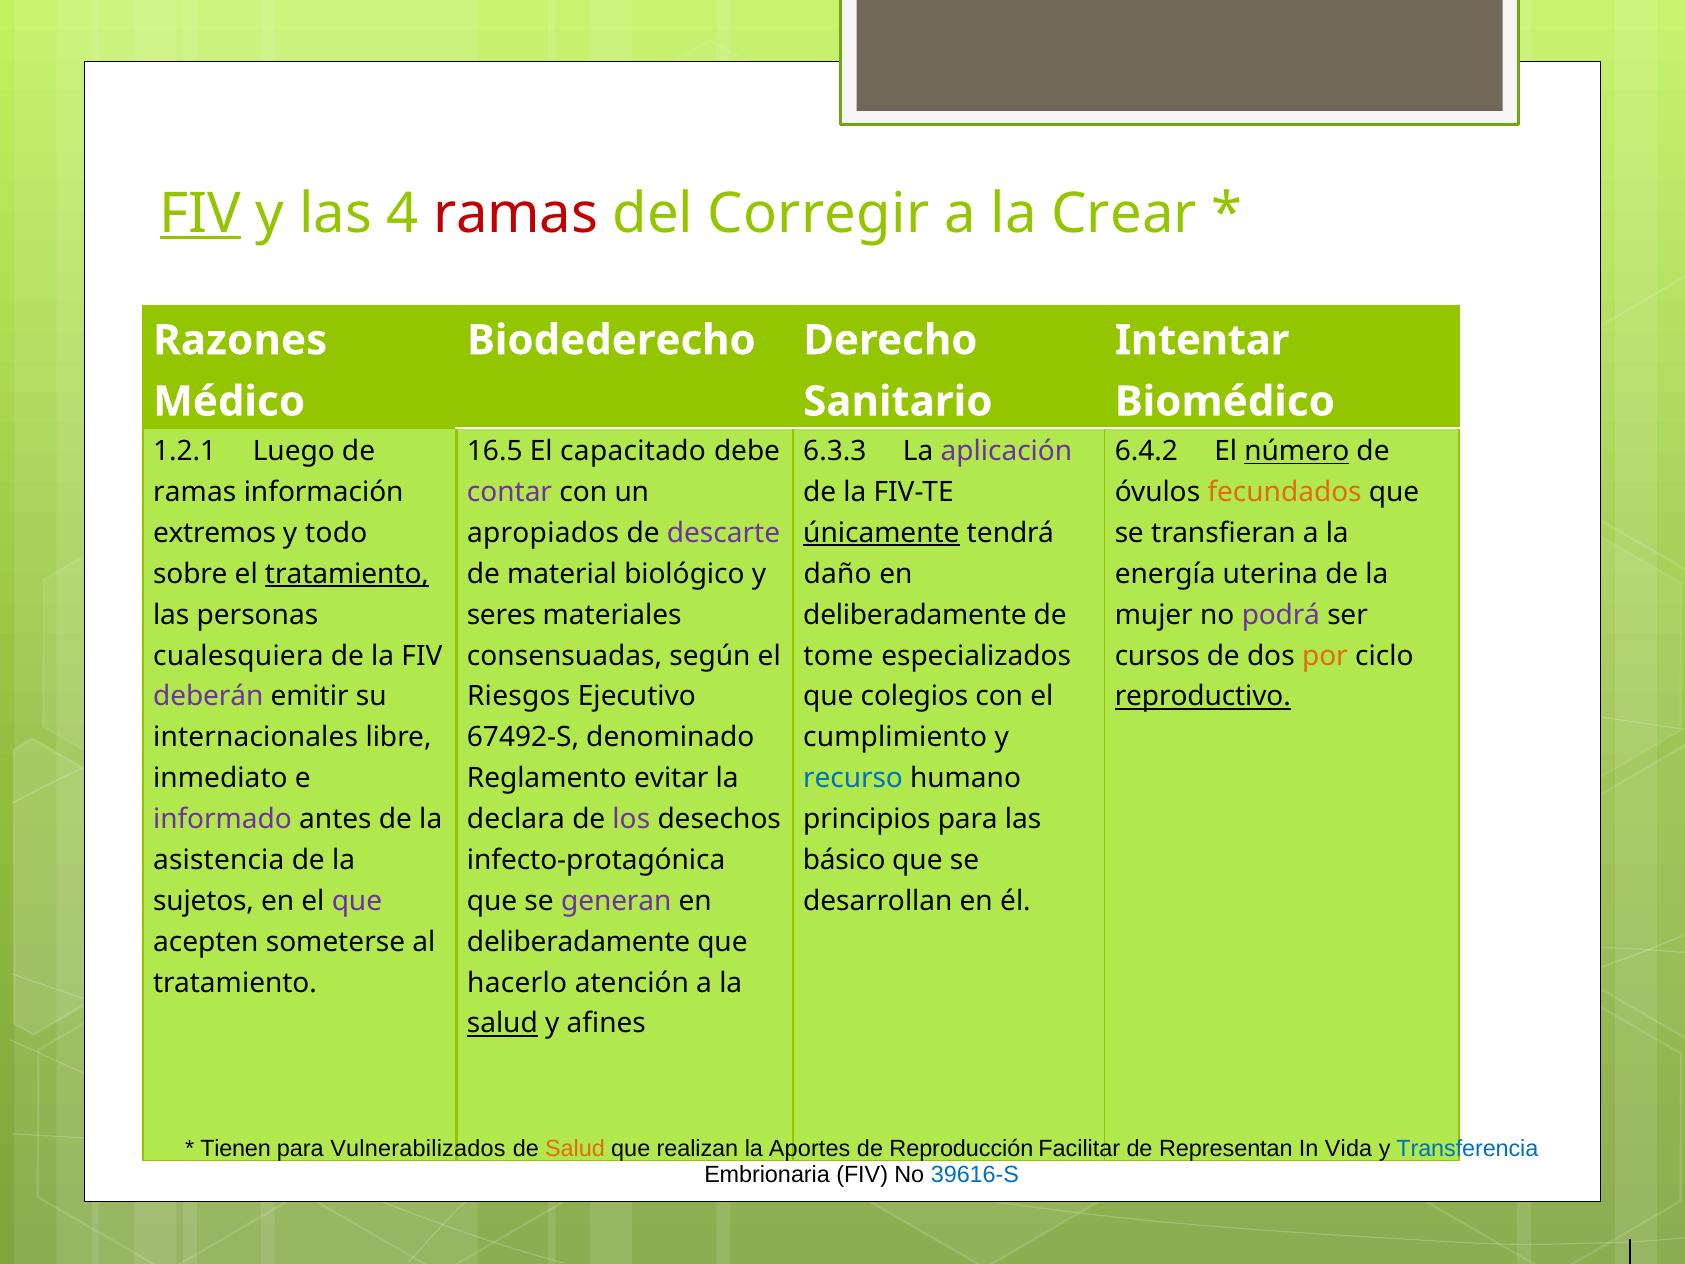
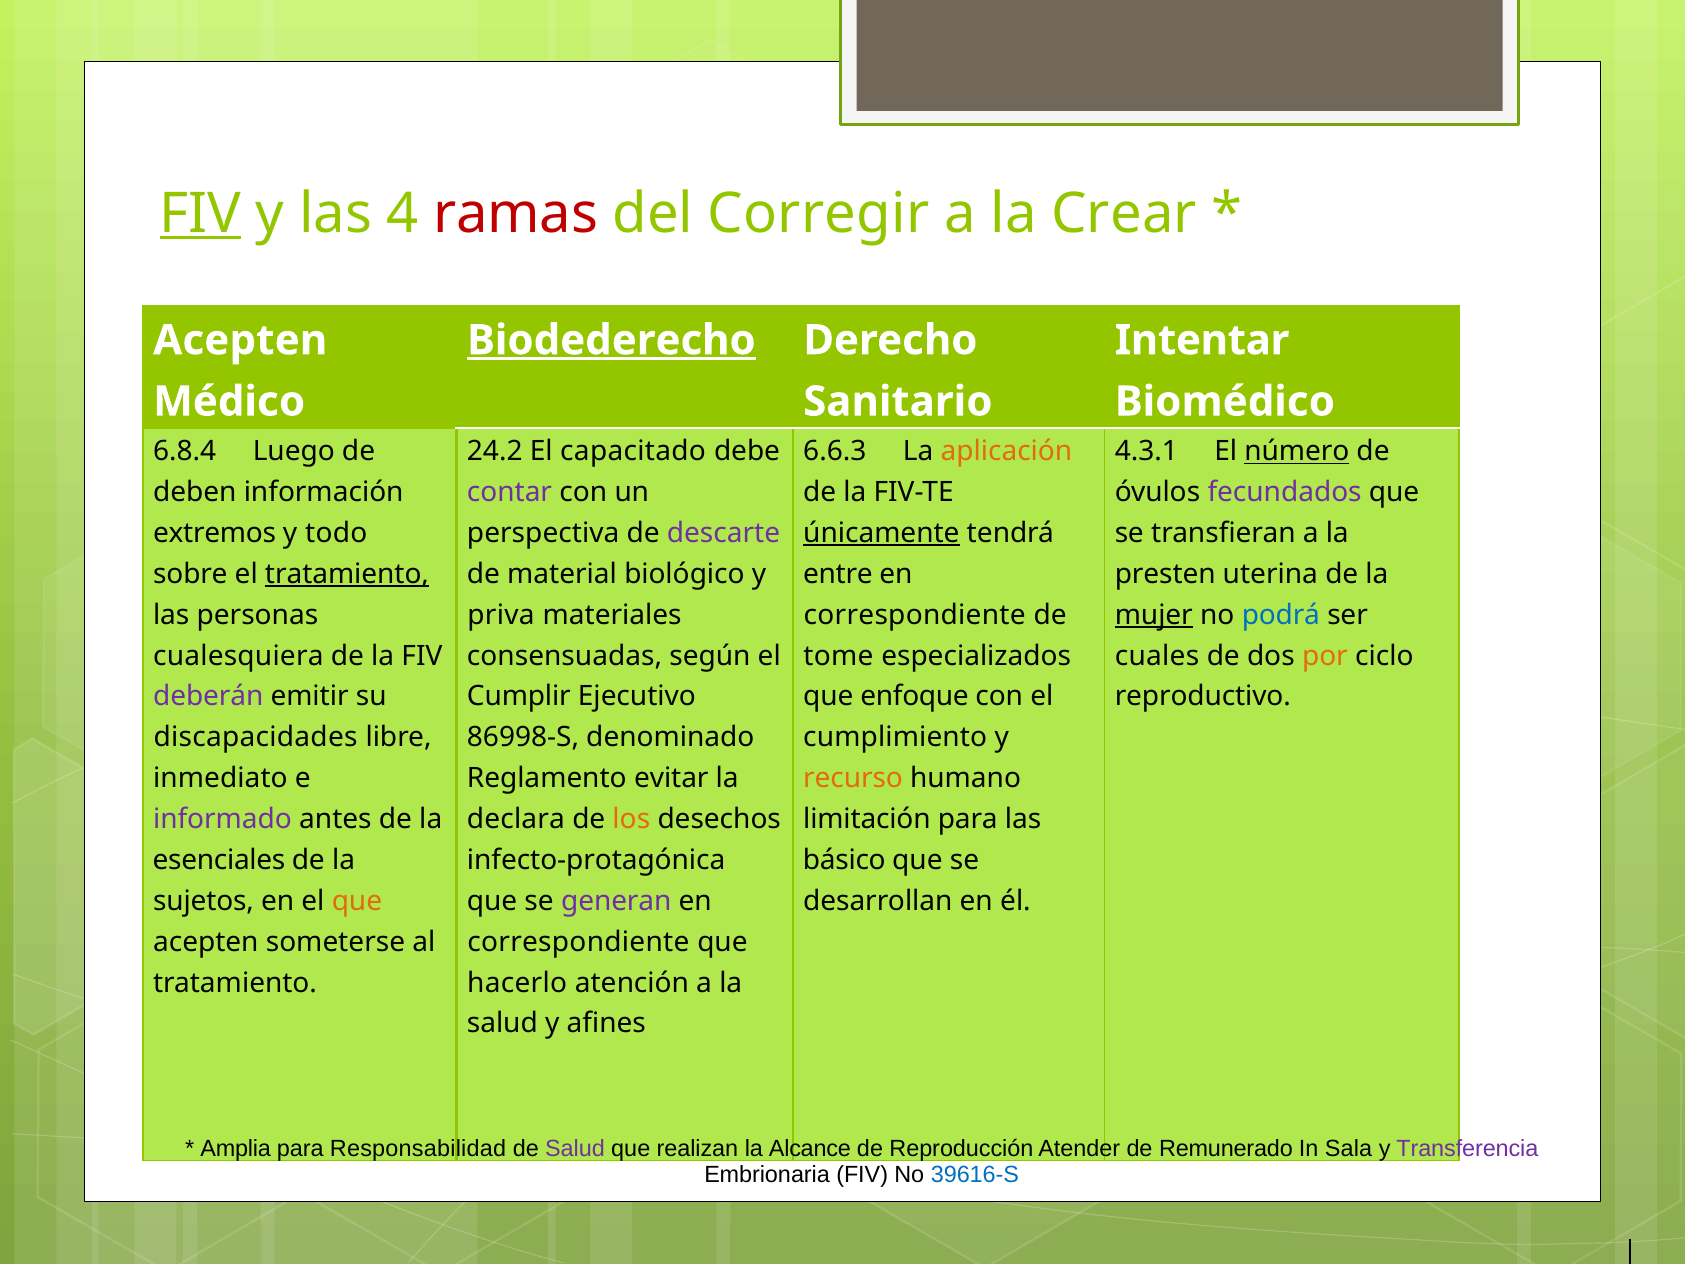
Razones at (240, 340): Razones -> Acepten
Biodederecho underline: none -> present
1.2.1: 1.2.1 -> 6.8.4
16.5: 16.5 -> 24.2
6.3.3: 6.3.3 -> 6.6.3
aplicación colour: purple -> orange
6.4.2: 6.4.2 -> 4.3.1
ramas at (195, 492): ramas -> deben
fecundados colour: orange -> purple
apropiados: apropiados -> perspectiva
daño: daño -> entre
energía: energía -> presten
seres: seres -> priva
deliberadamente at (915, 615): deliberadamente -> correspondiente
mujer underline: none -> present
podrá colour: purple -> blue
cursos: cursos -> cuales
Riesgos: Riesgos -> Cumplir
colegios: colegios -> enfoque
reproductivo underline: present -> none
internacionales: internacionales -> discapacidades
67492-S: 67492-S -> 86998-S
recurso colour: blue -> orange
los colour: purple -> orange
principios: principios -> limitación
asistencia: asistencia -> esenciales
que at (357, 901) colour: purple -> orange
deliberadamente at (579, 942): deliberadamente -> correspondiente
salud at (502, 1023) underline: present -> none
Tienen: Tienen -> Amplia
Vulnerabilizados: Vulnerabilizados -> Responsabilidad
Salud at (575, 1149) colour: orange -> purple
Aportes: Aportes -> Alcance
Facilitar: Facilitar -> Atender
Representan: Representan -> Remunerado
Vida: Vida -> Sala
Transferencia colour: blue -> purple
